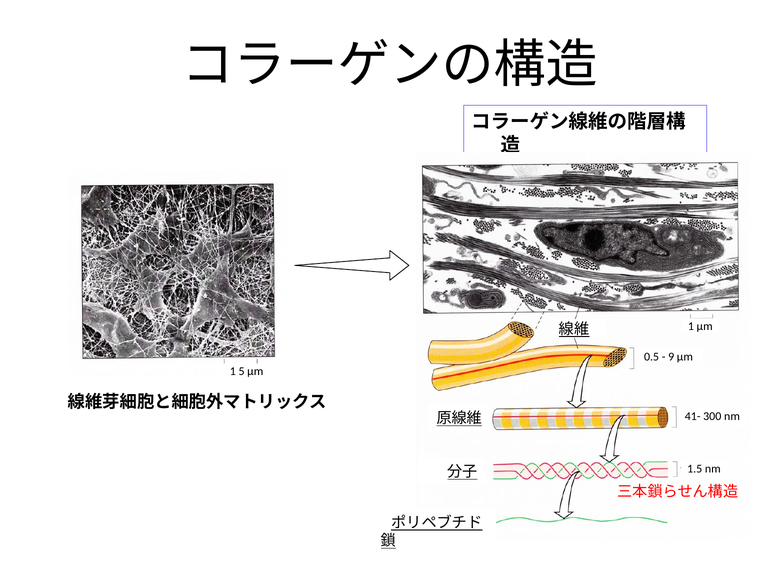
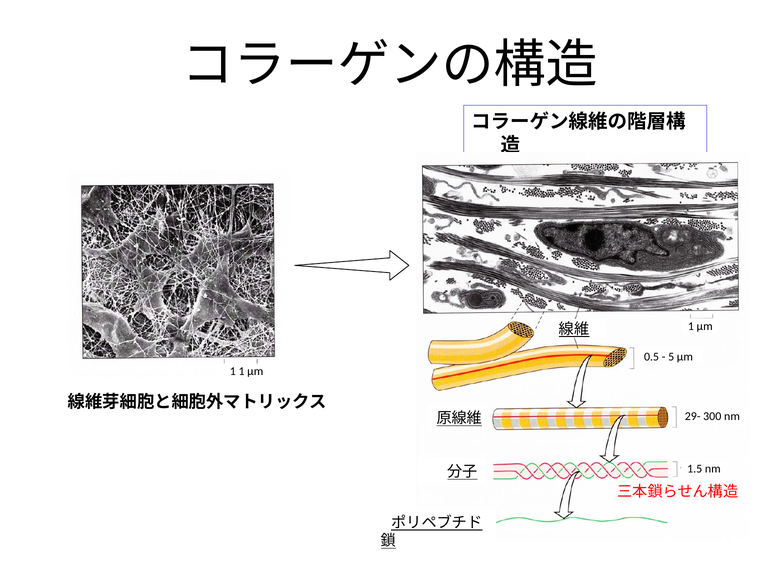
9: 9 -> 5
1 5: 5 -> 1
41-: 41- -> 29-
